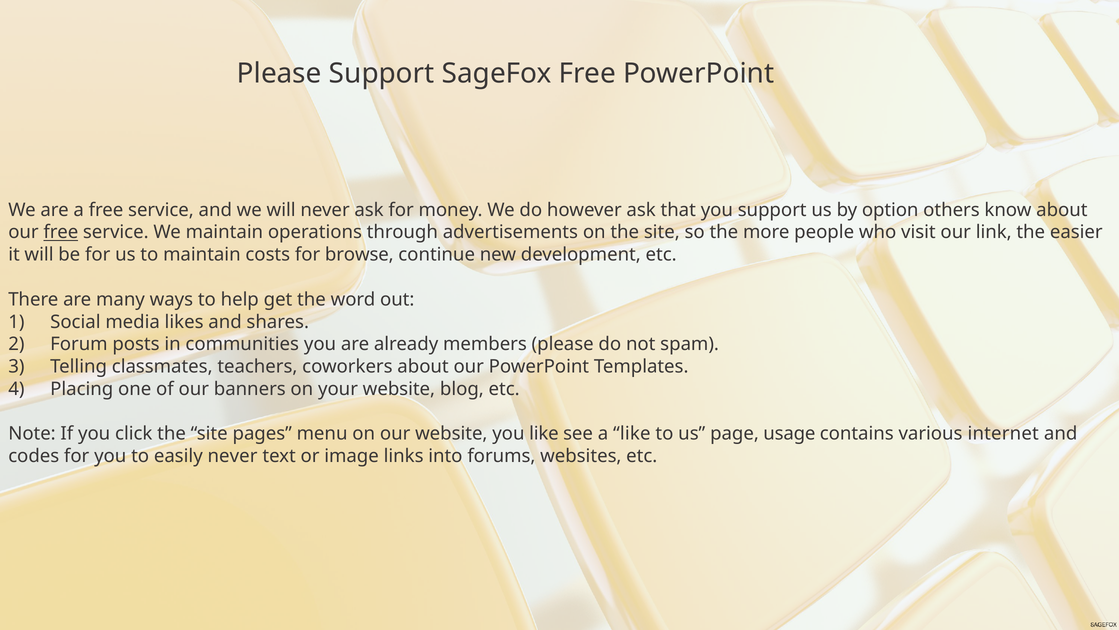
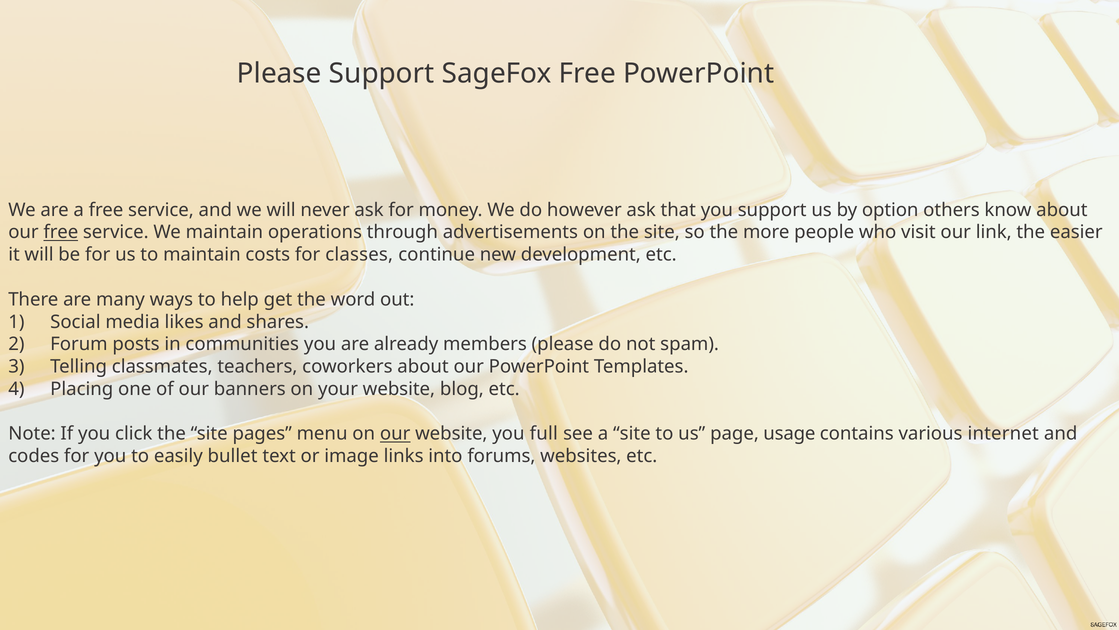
browse: browse -> classes
our at (395, 433) underline: none -> present
you like: like -> full
a like: like -> site
easily never: never -> bullet
